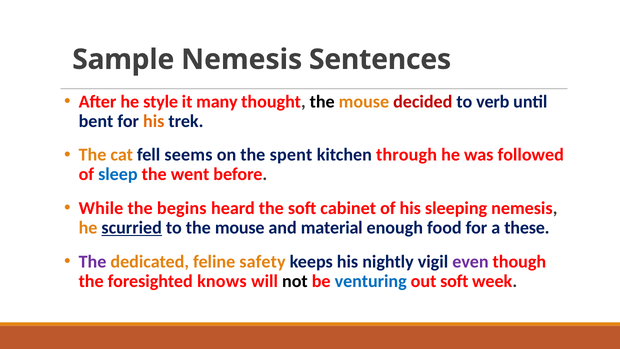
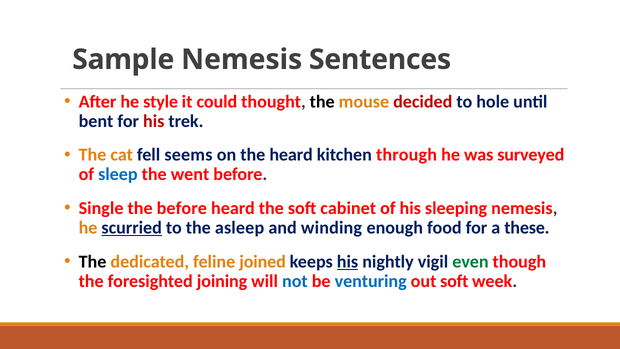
many: many -> could
verb: verb -> hole
his at (154, 121) colour: orange -> red
the spent: spent -> heard
followed: followed -> surveyed
While: While -> Single
the begins: begins -> before
to the mouse: mouse -> asleep
material: material -> winding
The at (93, 261) colour: purple -> black
safety: safety -> joined
his at (348, 261) underline: none -> present
even colour: purple -> green
knows: knows -> joining
not colour: black -> blue
